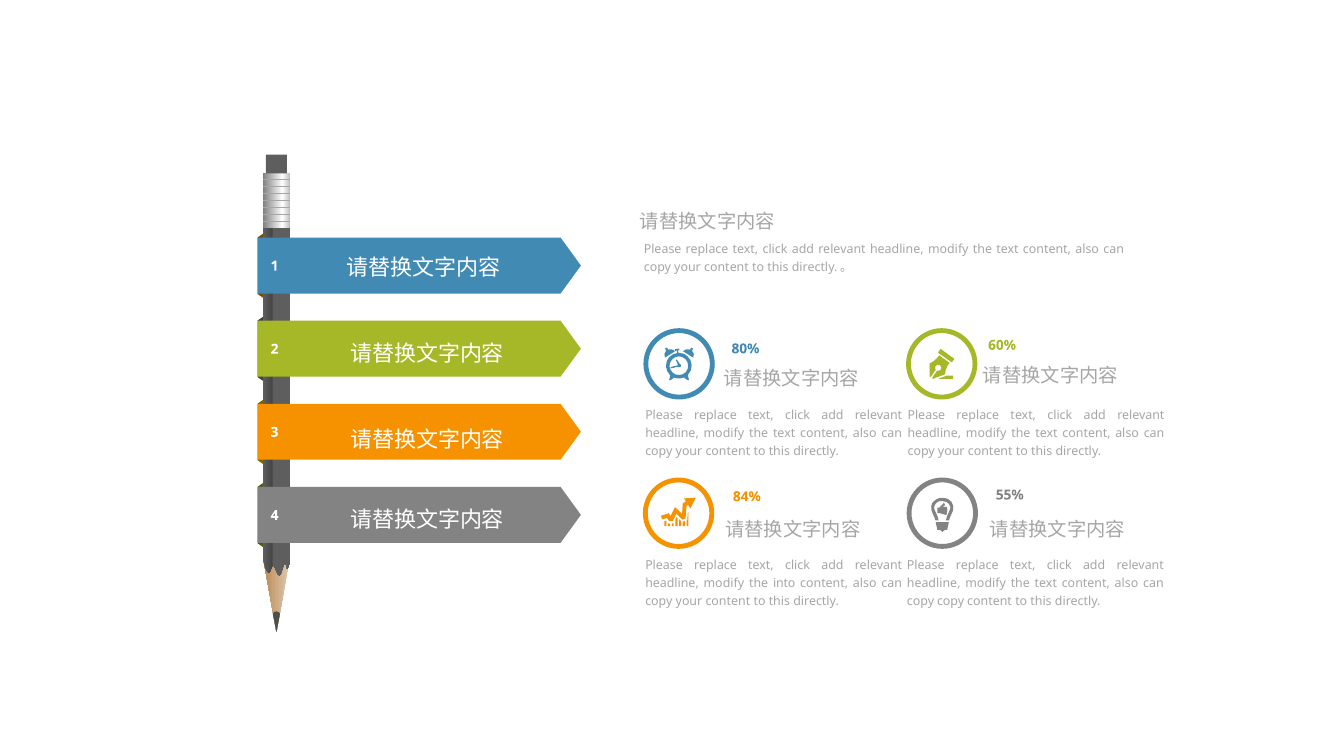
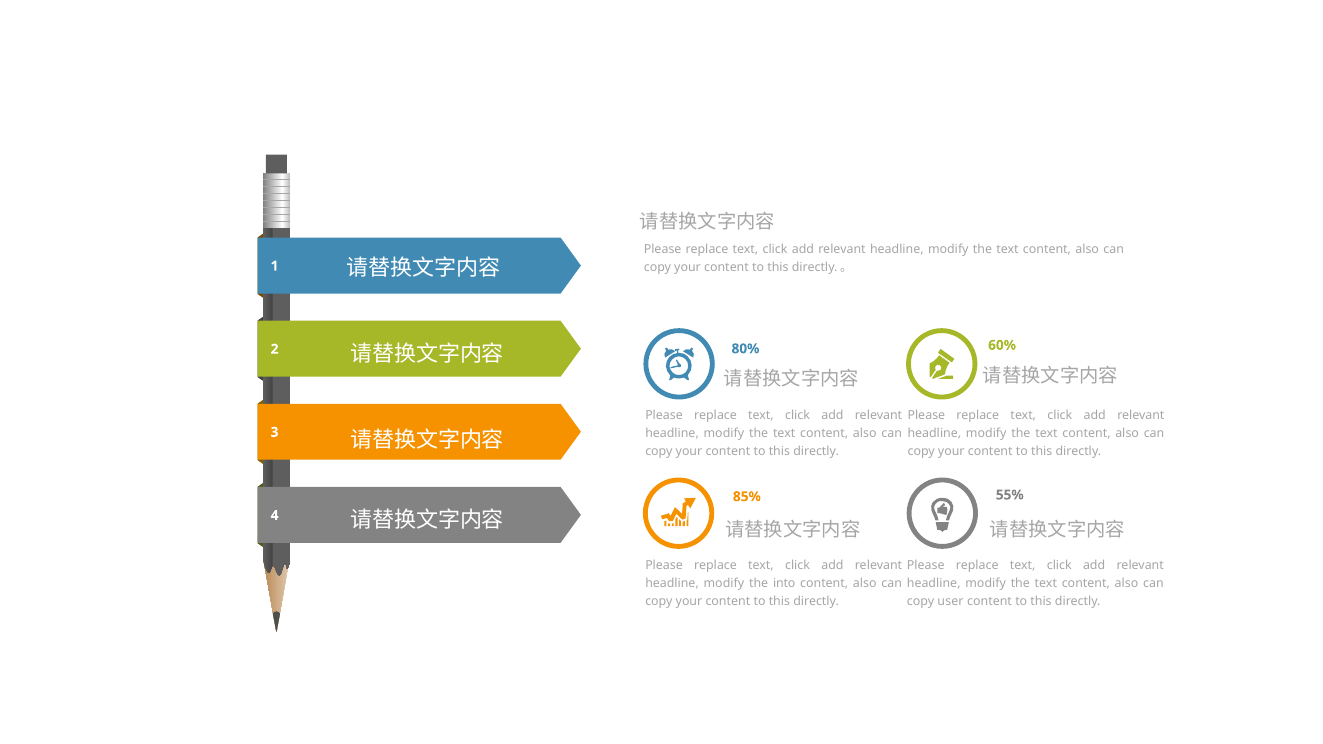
84%: 84% -> 85%
copy copy: copy -> user
